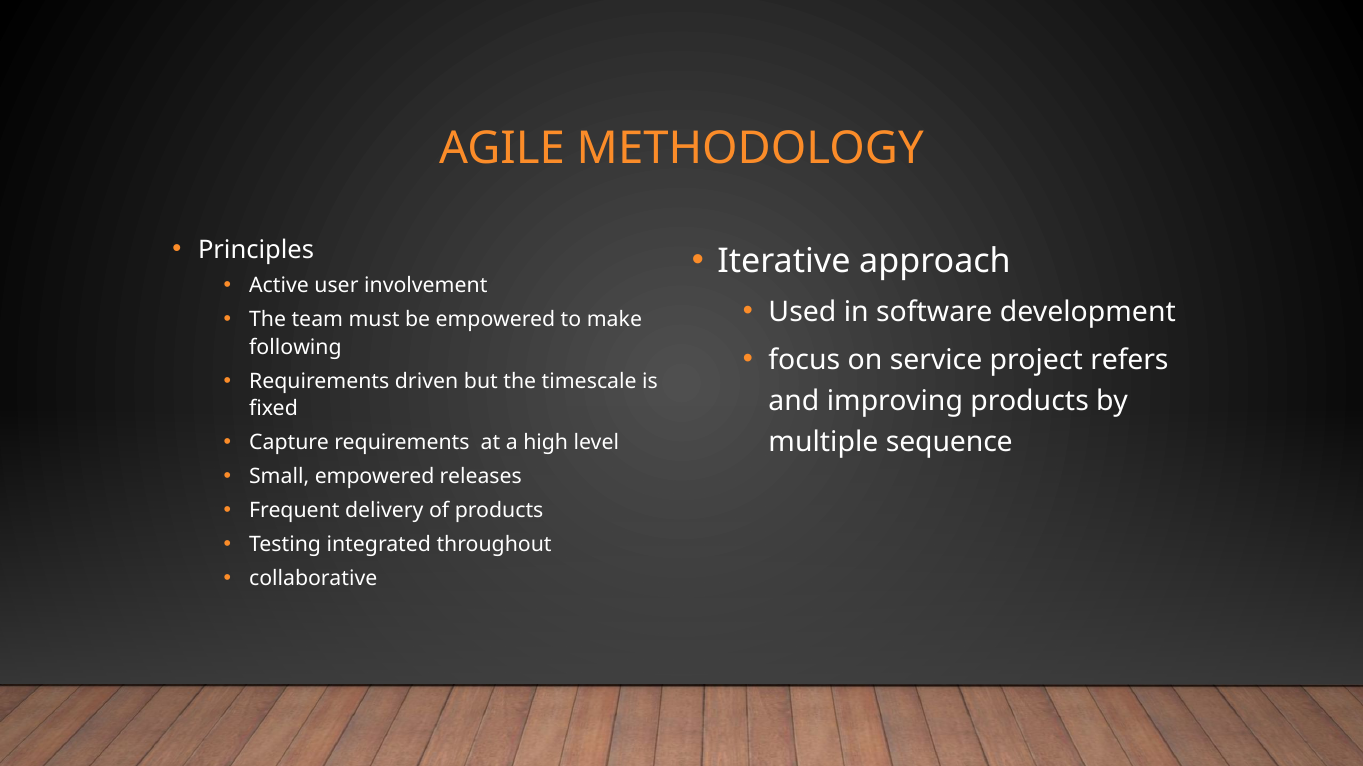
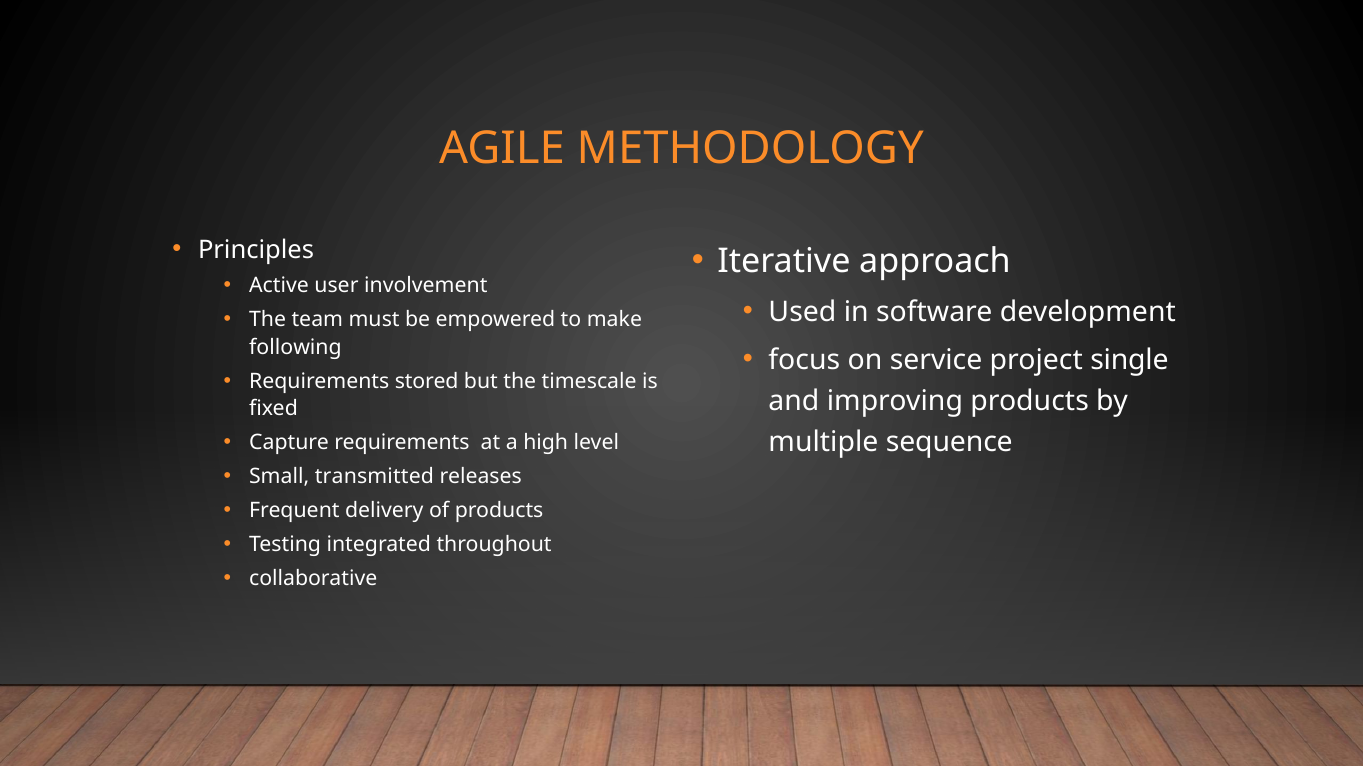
refers: refers -> single
driven: driven -> stored
Small empowered: empowered -> transmitted
